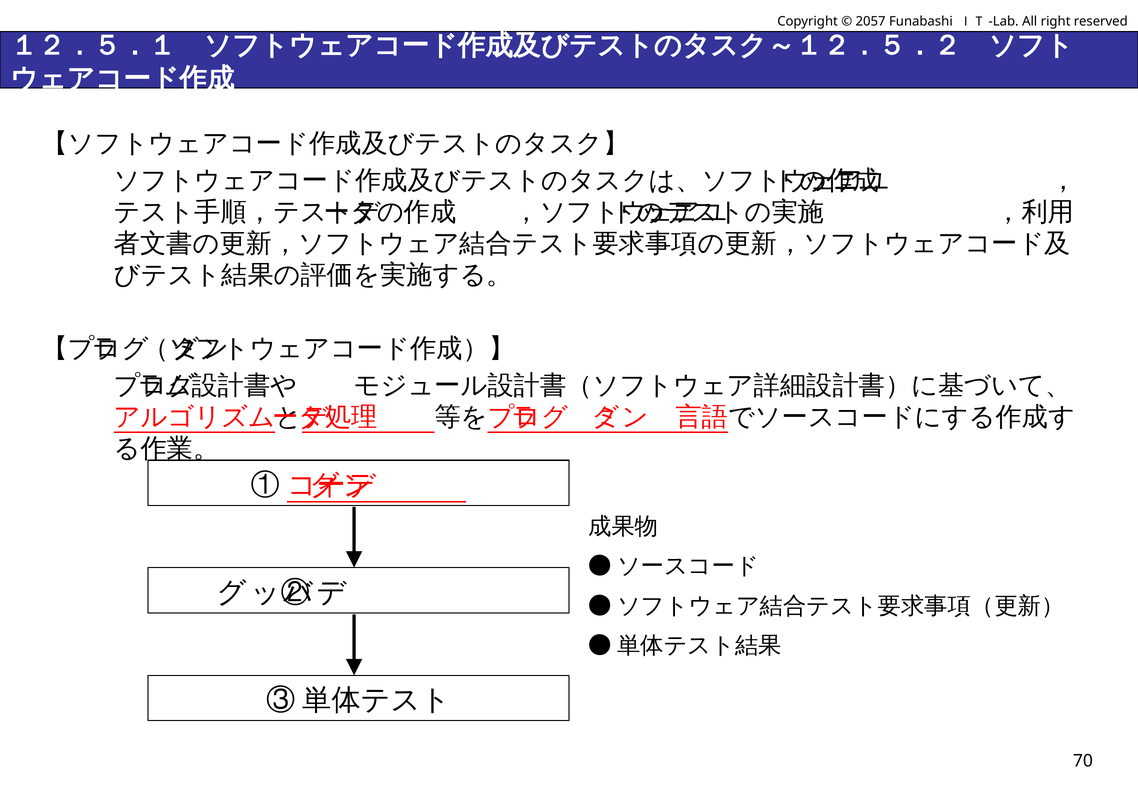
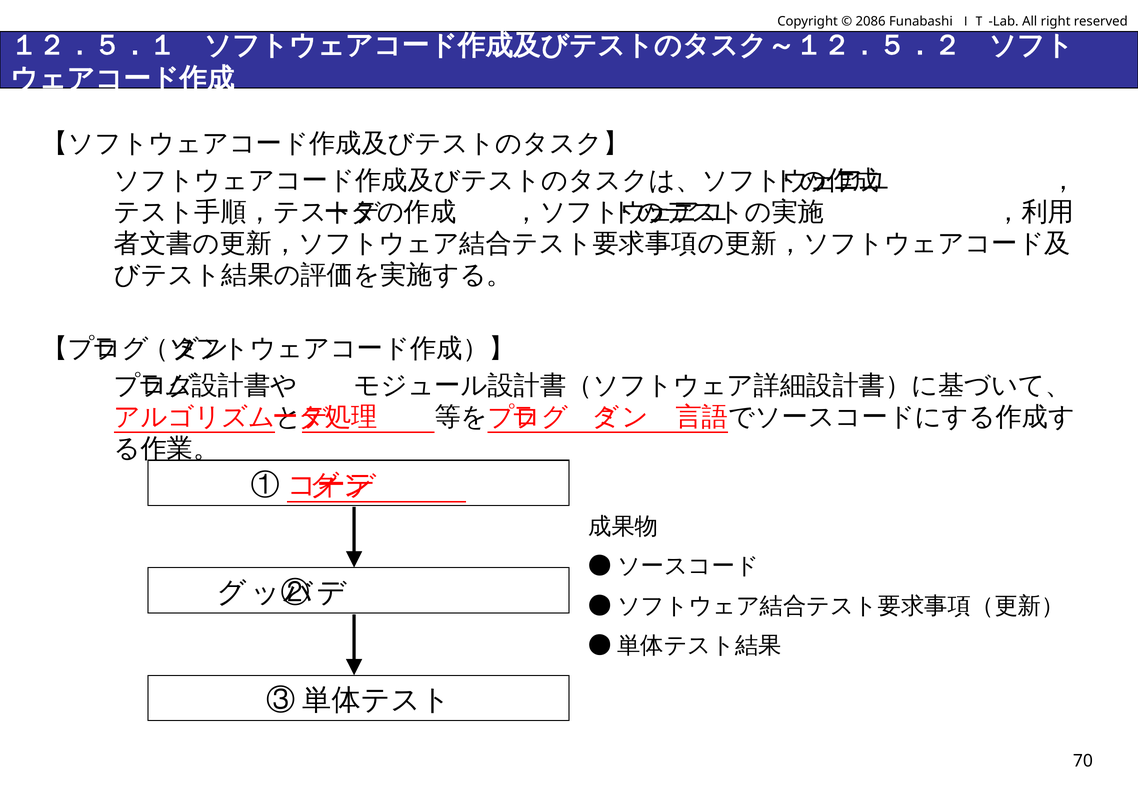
2057: 2057 -> 2086
